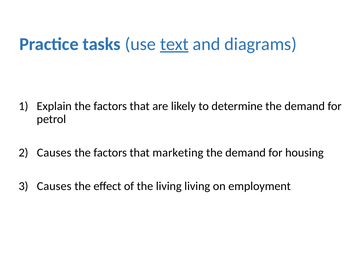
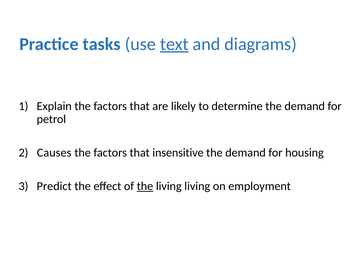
marketing: marketing -> insensitive
Causes at (54, 187): Causes -> Predict
the at (145, 187) underline: none -> present
